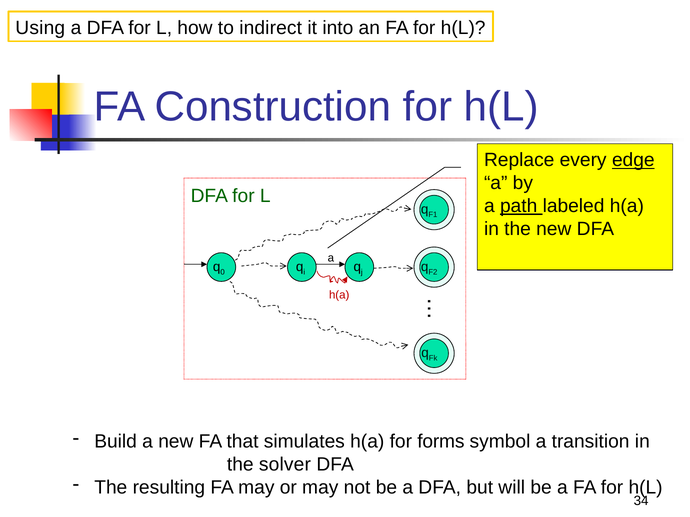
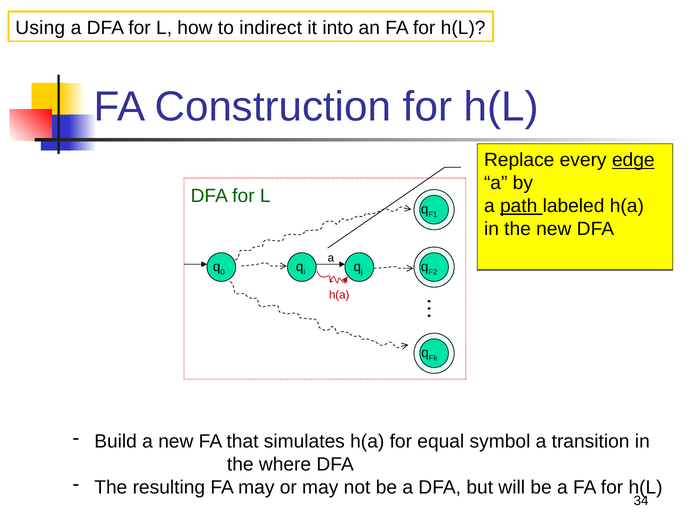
forms: forms -> equal
solver: solver -> where
